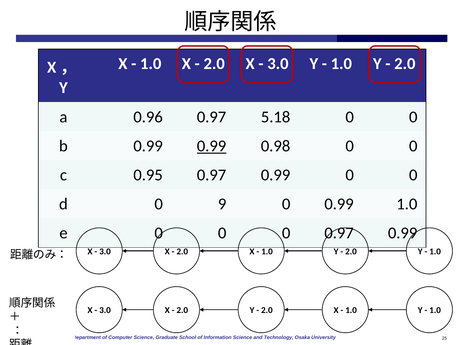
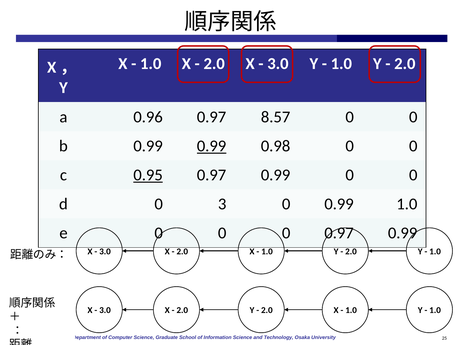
5.18: 5.18 -> 8.57
0.95 underline: none -> present
9: 9 -> 3
